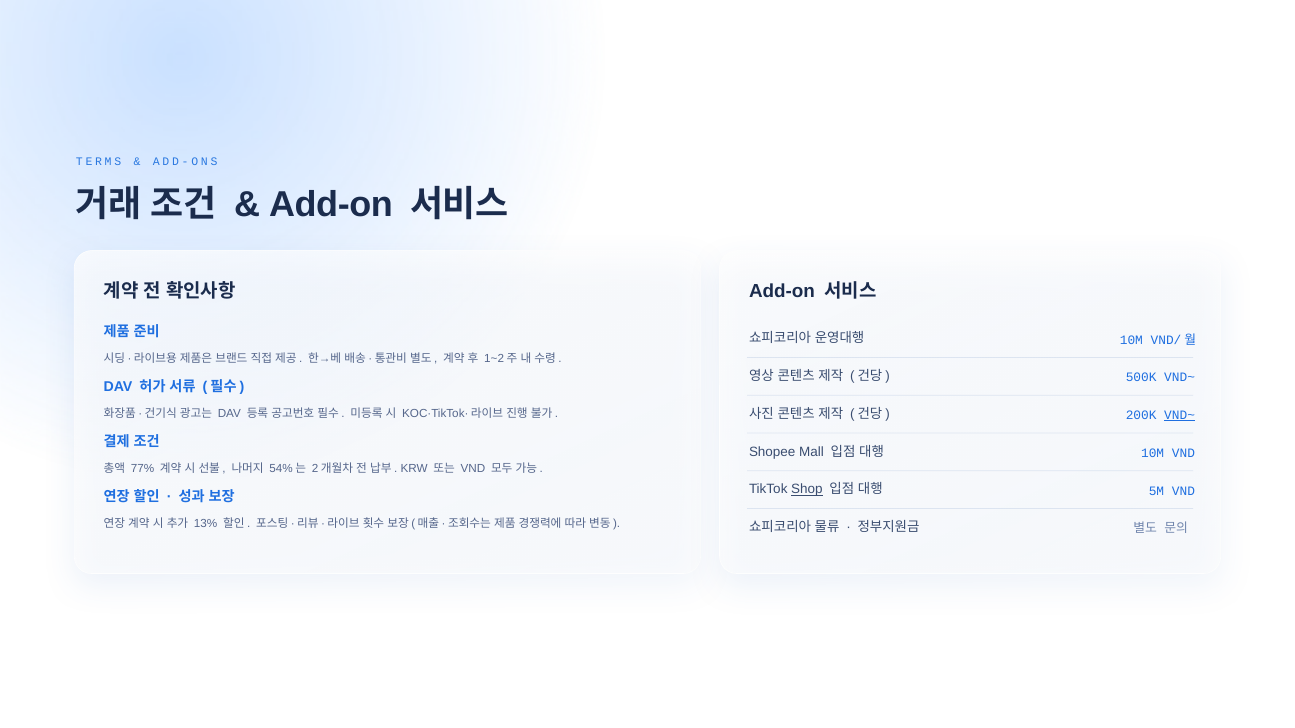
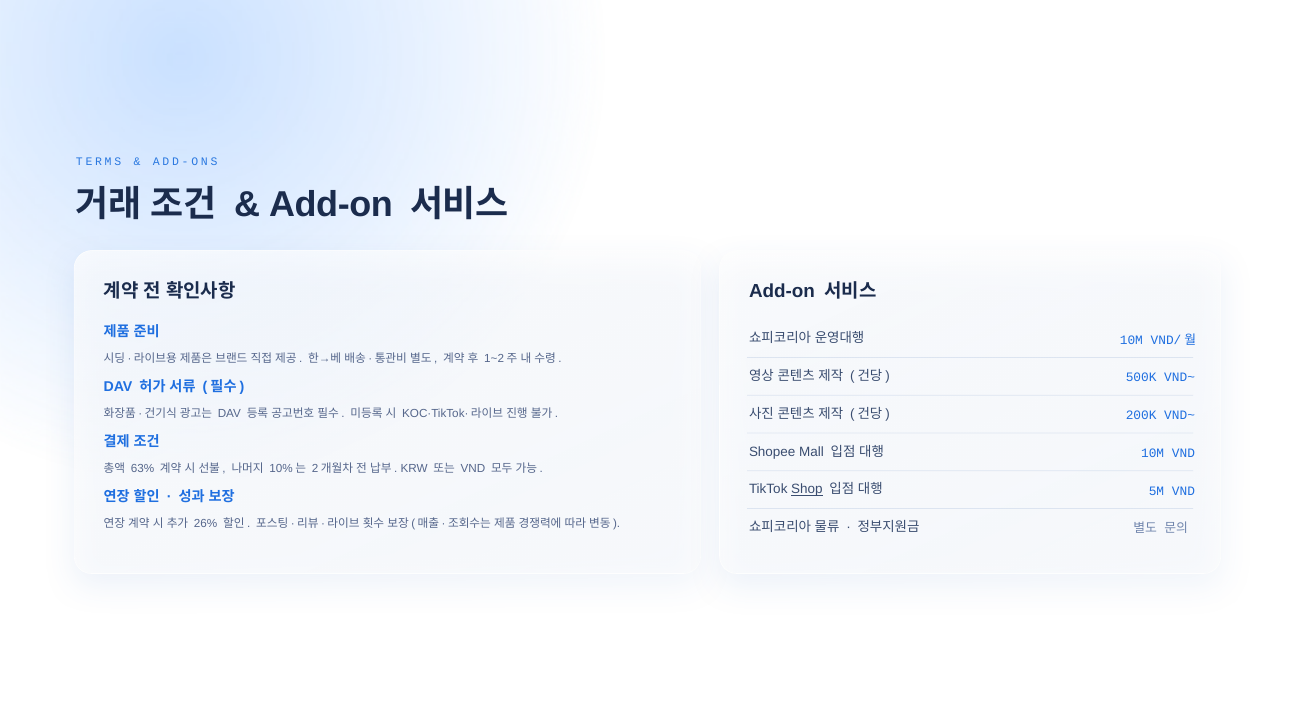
VND~ at (1180, 416) underline: present -> none
77%: 77% -> 63%
54%: 54% -> 10%
13%: 13% -> 26%
